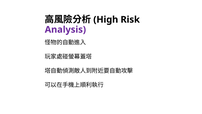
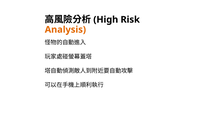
Analysis colour: purple -> orange
